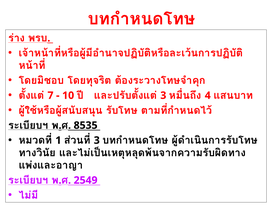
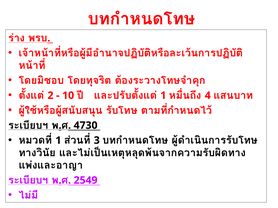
7: 7 -> 2
3 at (163, 96): 3 -> 1
8535: 8535 -> 4730
